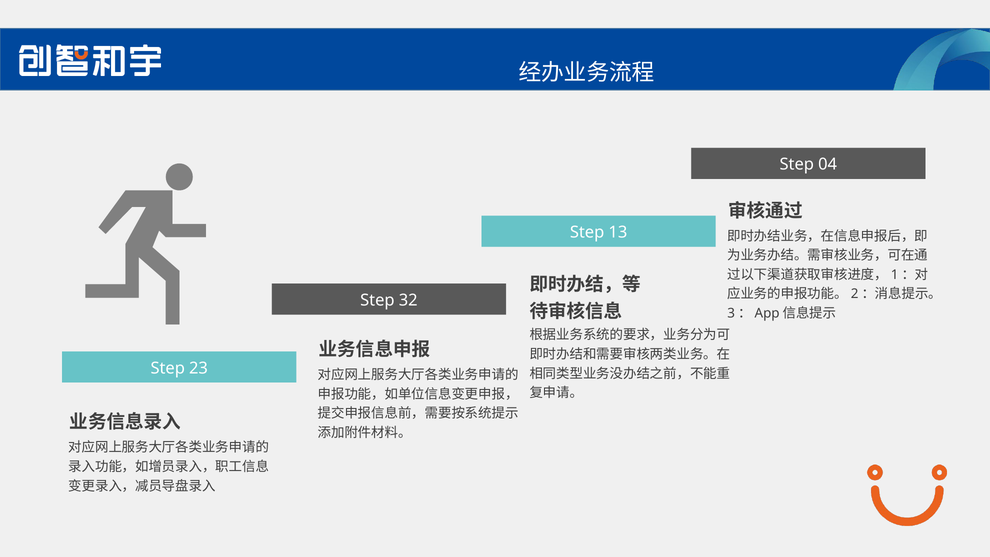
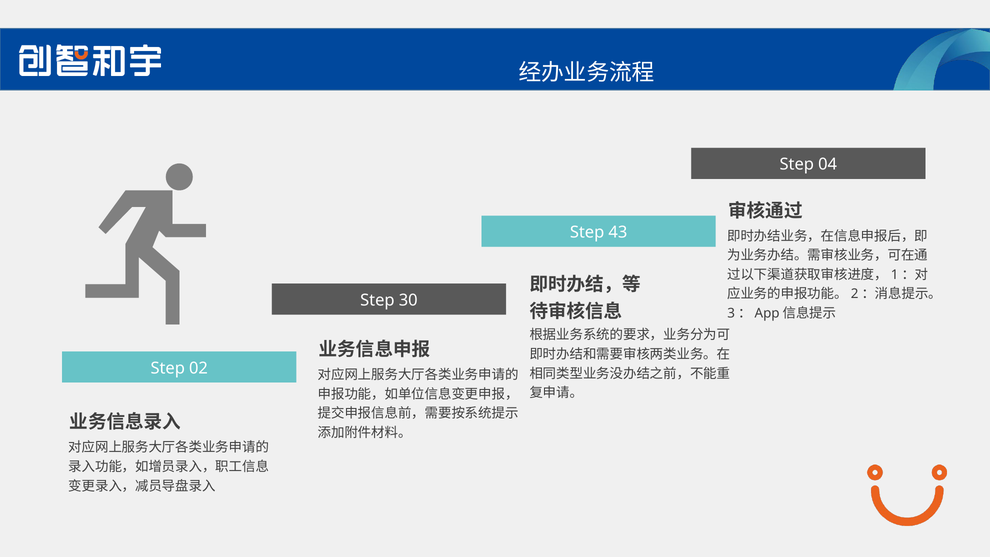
13: 13 -> 43
32: 32 -> 30
23: 23 -> 02
